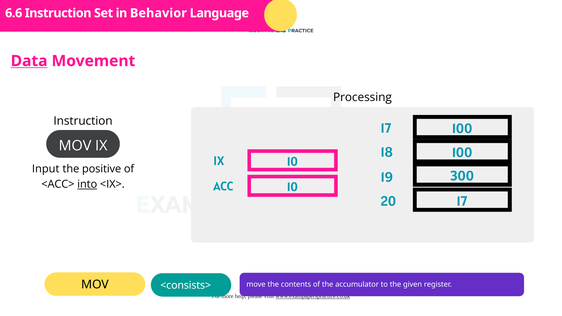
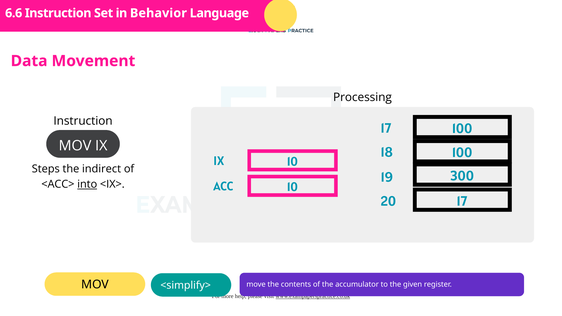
Data underline: present -> none
Input: Input -> Steps
positive: positive -> indirect
<consists>: <consists> -> <simplify>
